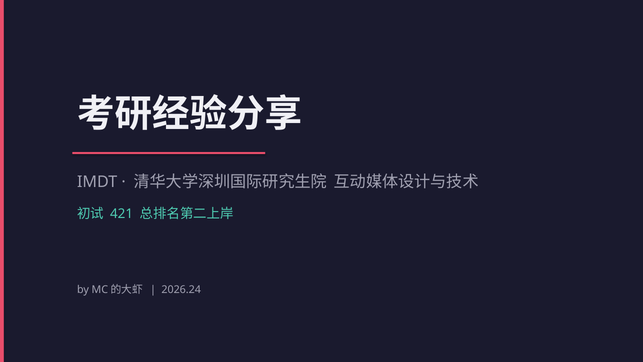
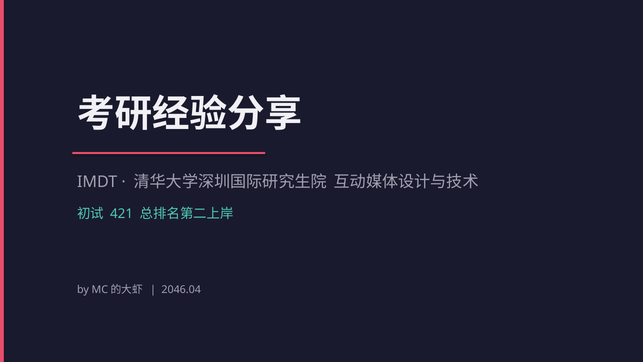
2026.24: 2026.24 -> 2046.04
